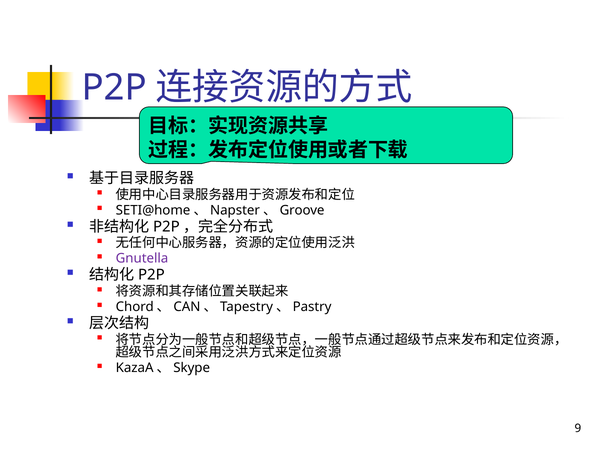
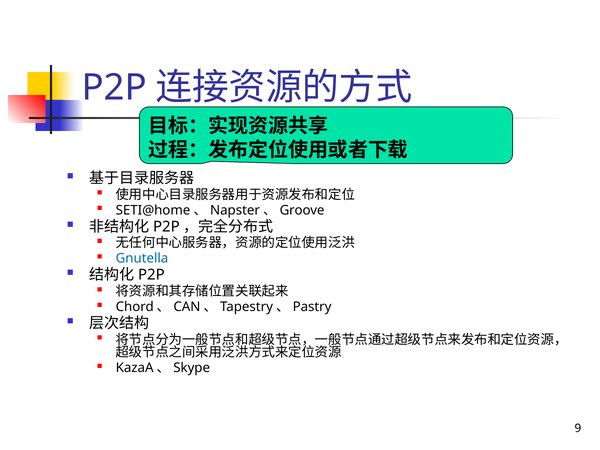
Gnutella colour: purple -> blue
